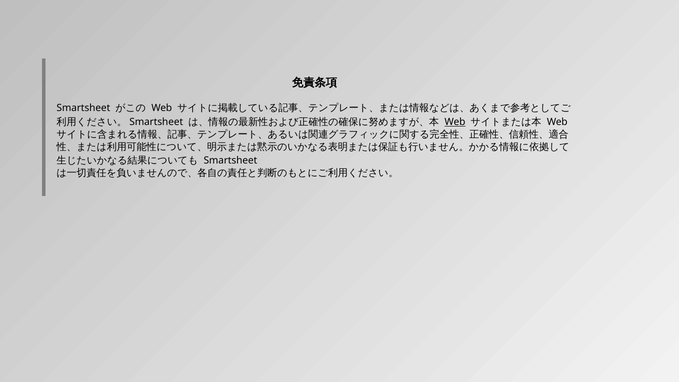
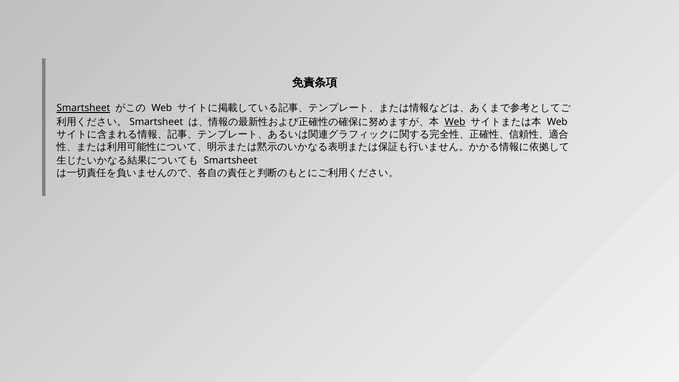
Smartsheet at (83, 108) underline: none -> present
